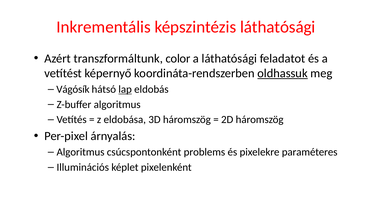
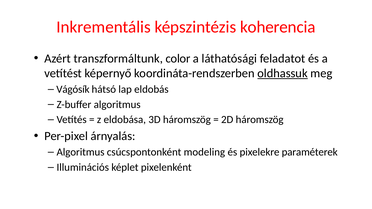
képszintézis láthatósági: láthatósági -> koherencia
lap underline: present -> none
problems: problems -> modeling
paraméteres: paraméteres -> paraméterek
